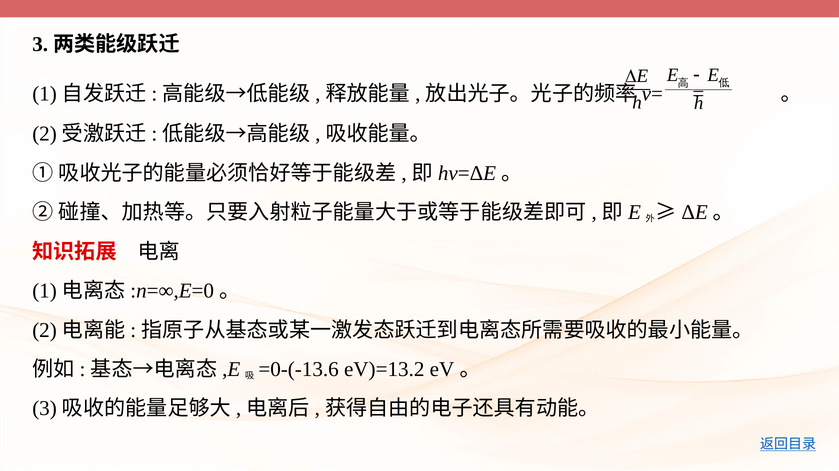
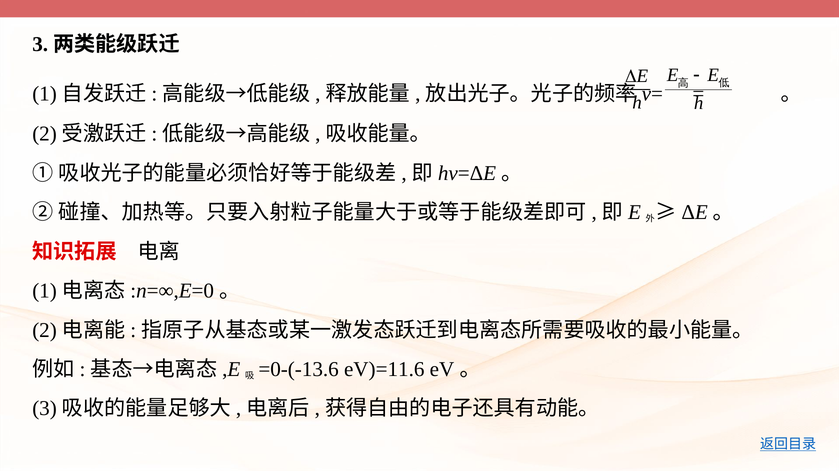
eV)=13.2: eV)=13.2 -> eV)=11.6
